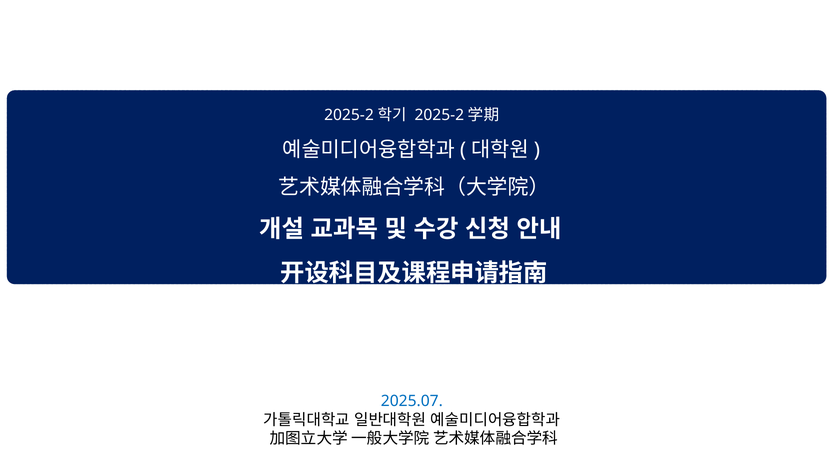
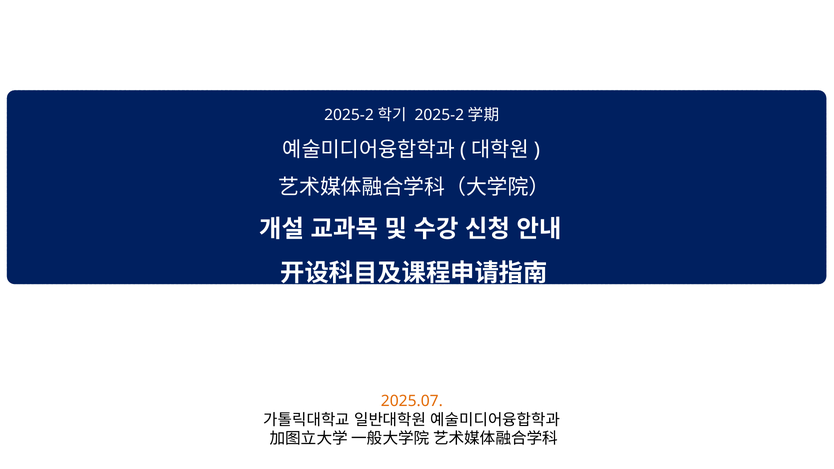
2025.07 colour: blue -> orange
